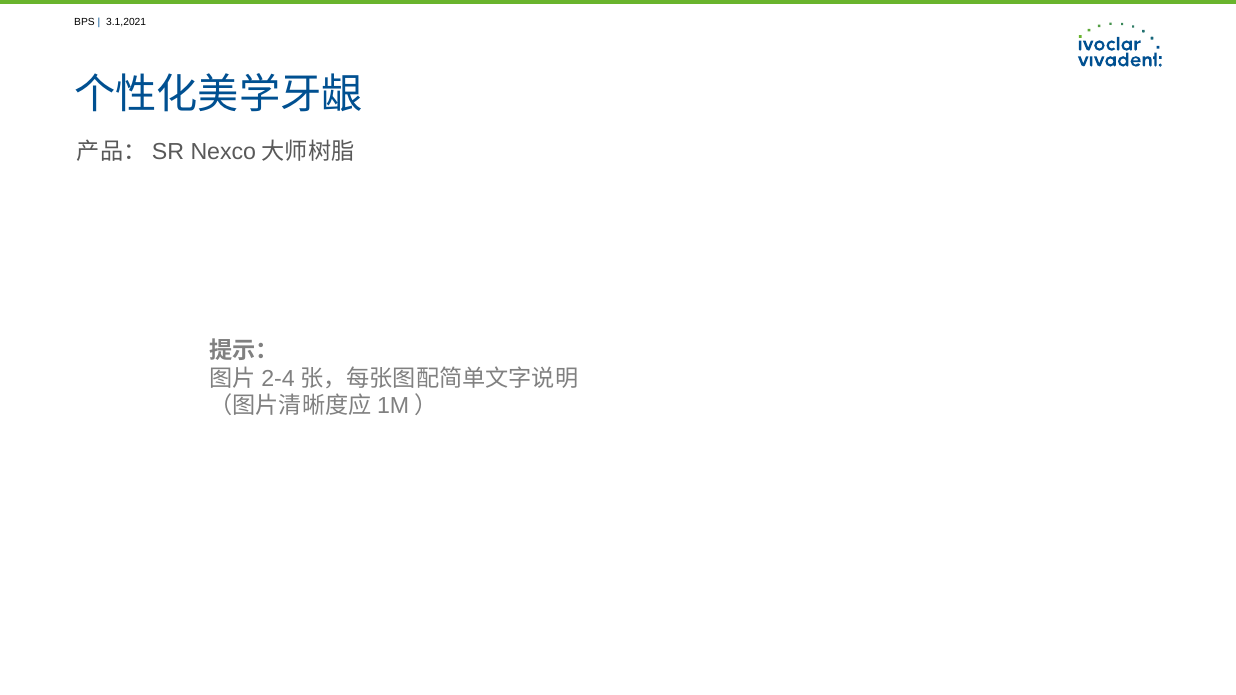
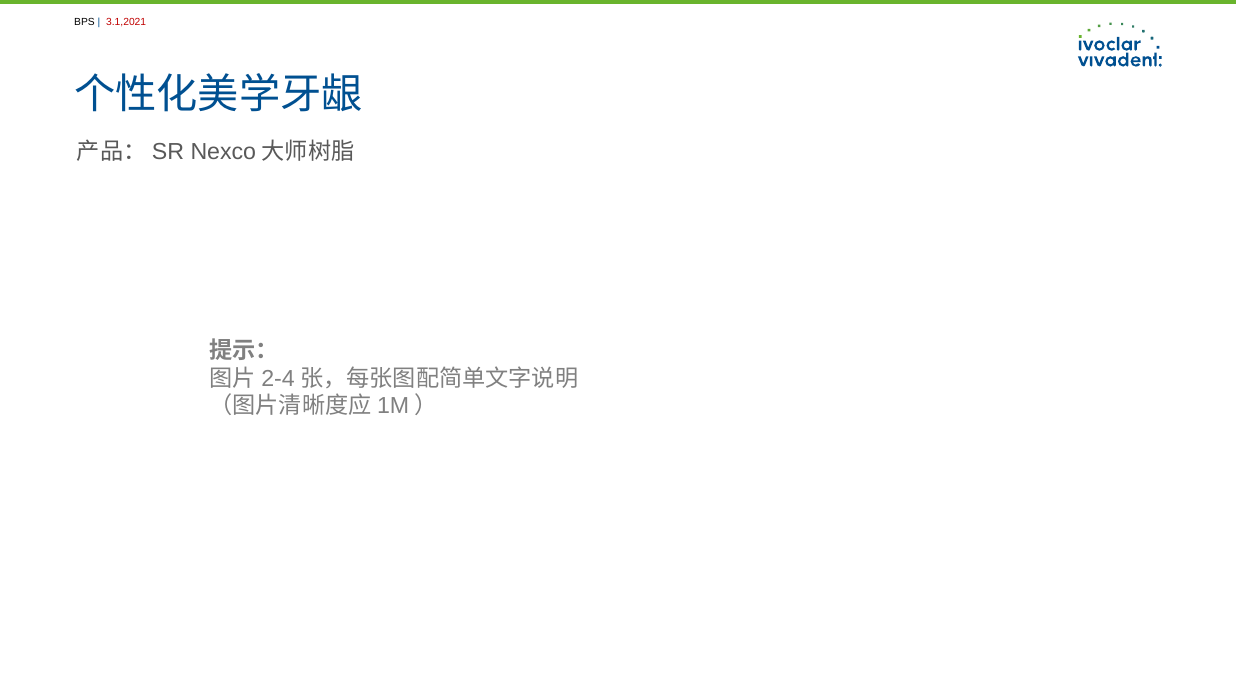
3.1,2021 colour: black -> red
